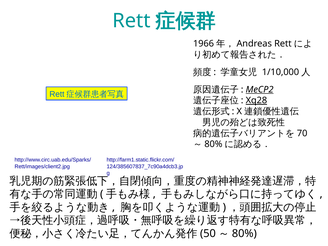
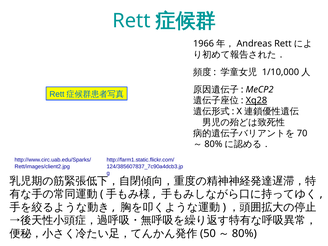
MeCP2 underline: present -> none
